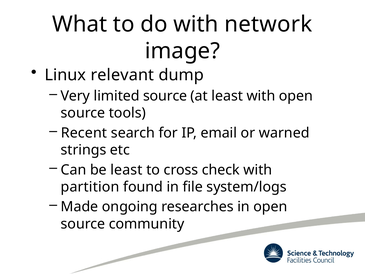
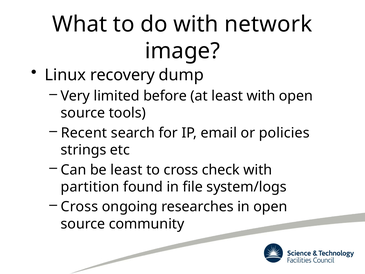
relevant: relevant -> recovery
limited source: source -> before
warned: warned -> policies
Made at (79, 207): Made -> Cross
